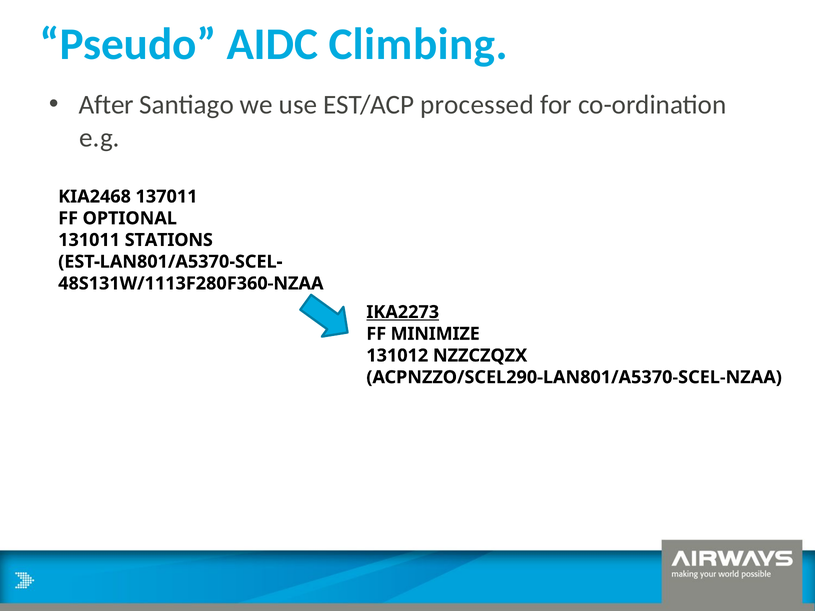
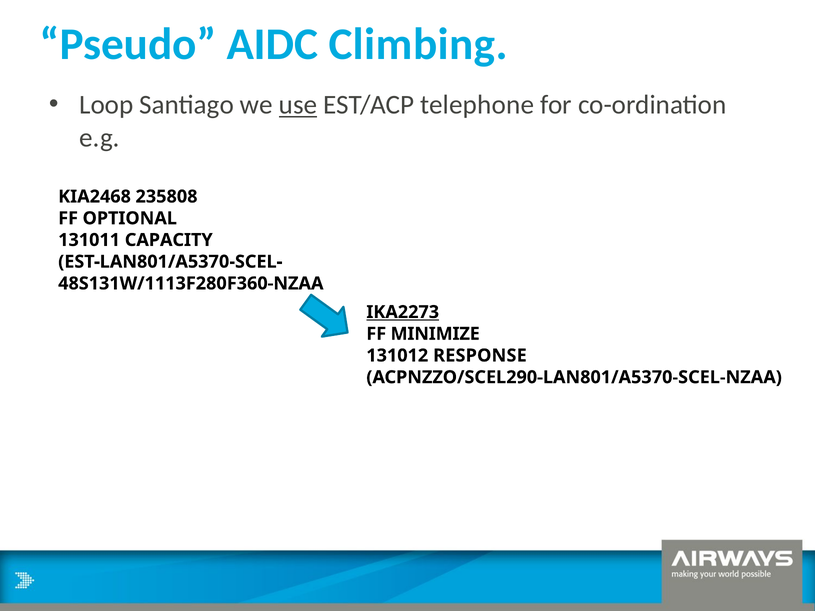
After: After -> Loop
use underline: none -> present
processed: processed -> telephone
137011: 137011 -> 235808
STATIONS: STATIONS -> CAPACITY
NZZCZQZX: NZZCZQZX -> RESPONSE
